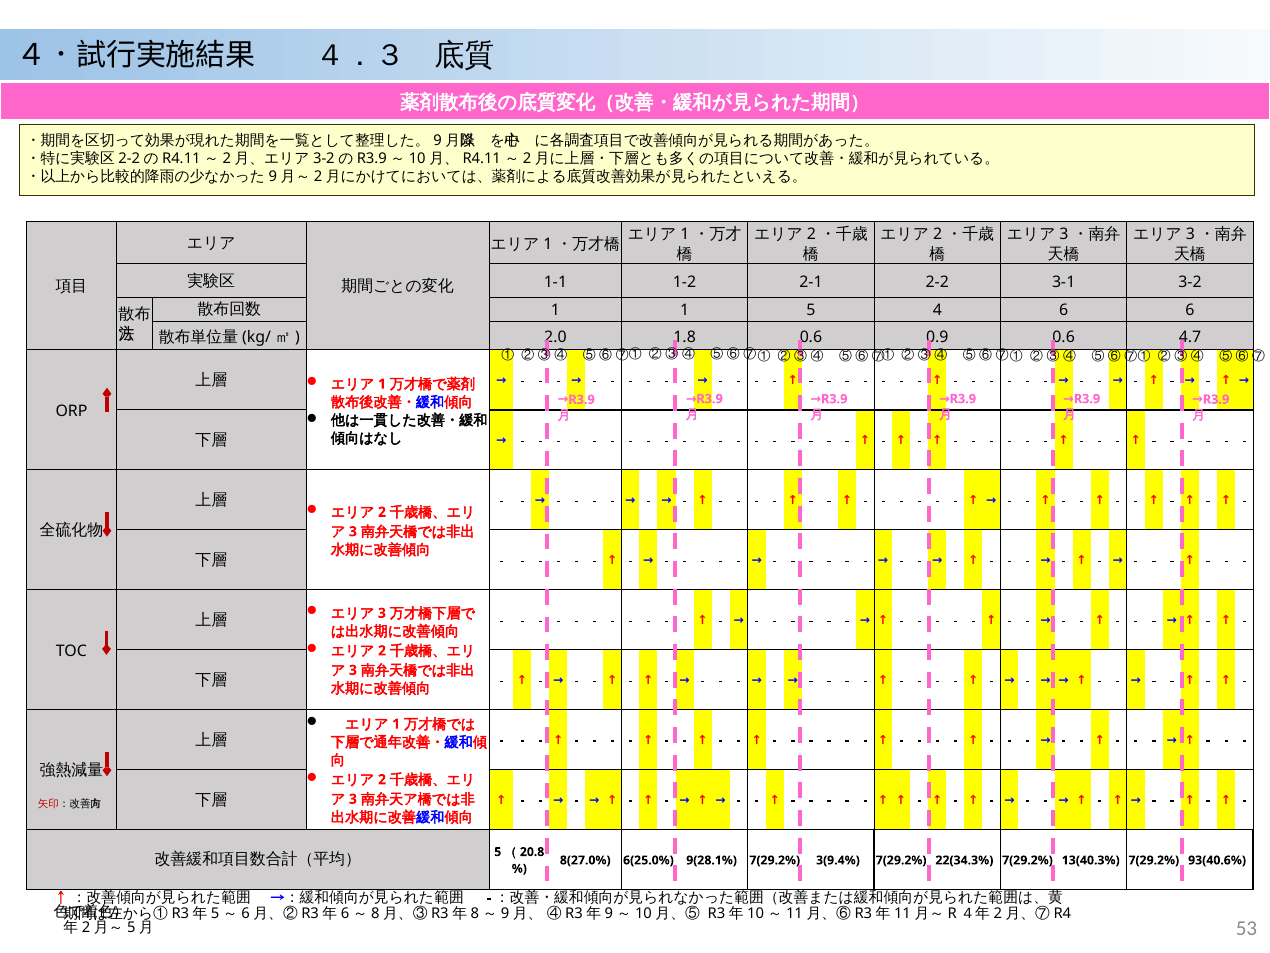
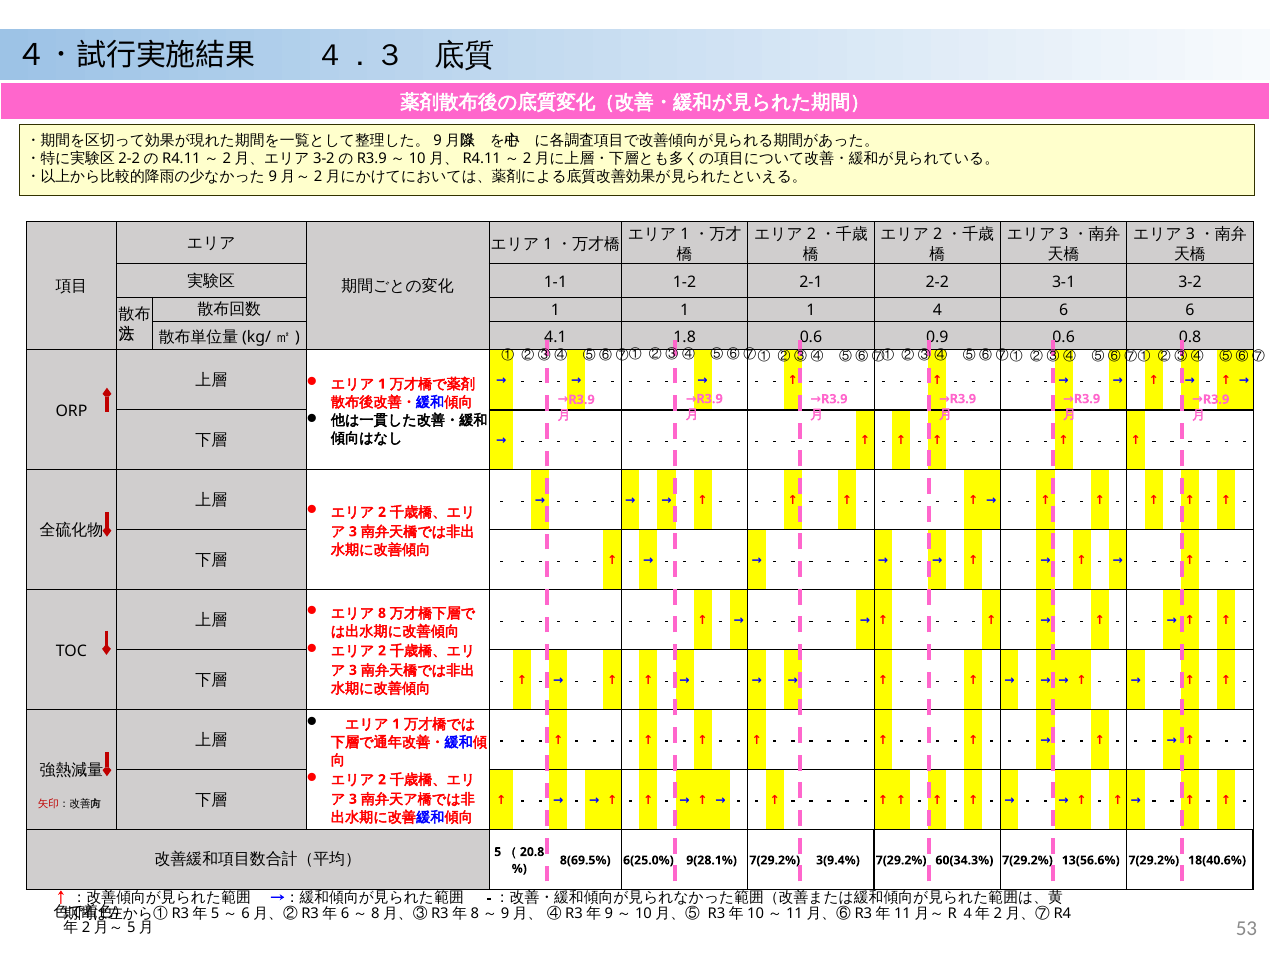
1 1 5: 5 -> 1
2.0: 2.0 -> 4.1
4.7: 4.7 -> 0.8
3 at (382, 613): 3 -> 8
8(27.0%: 8(27.0% -> 8(69.5%
22(34.3%: 22(34.3% -> 60(34.3%
13(40.3%: 13(40.3% -> 13(56.6%
93(40.6%: 93(40.6% -> 18(40.6%
